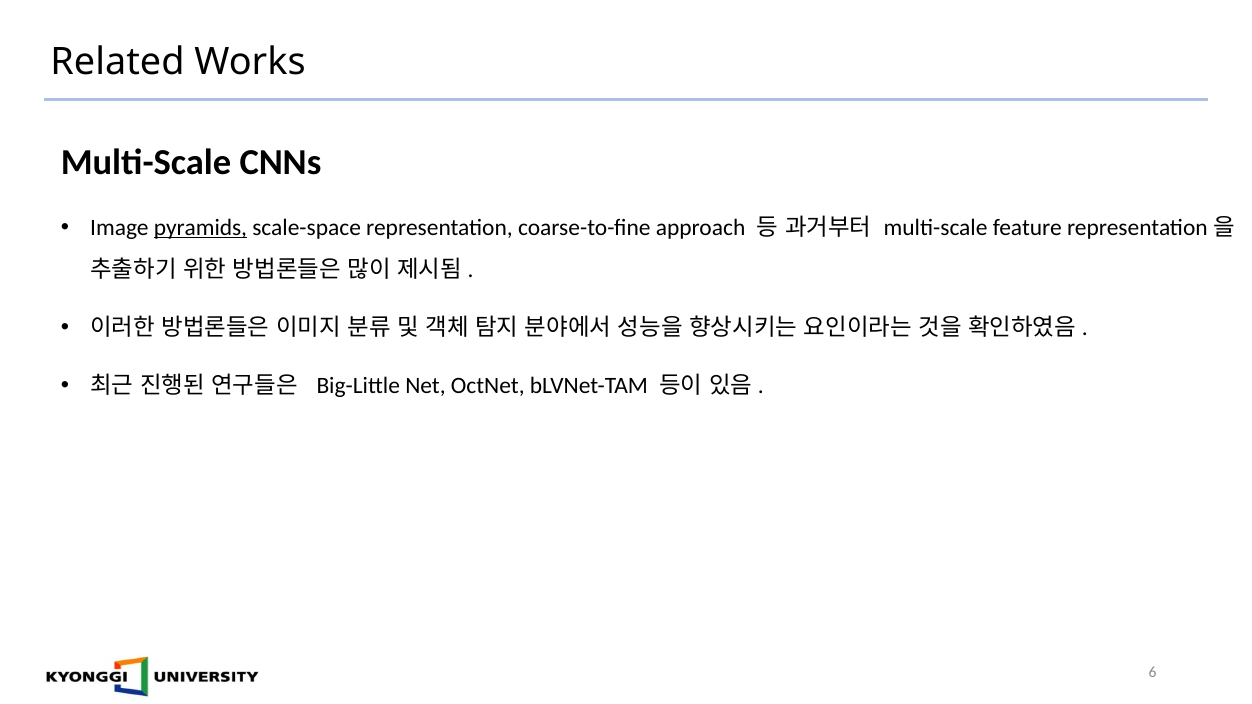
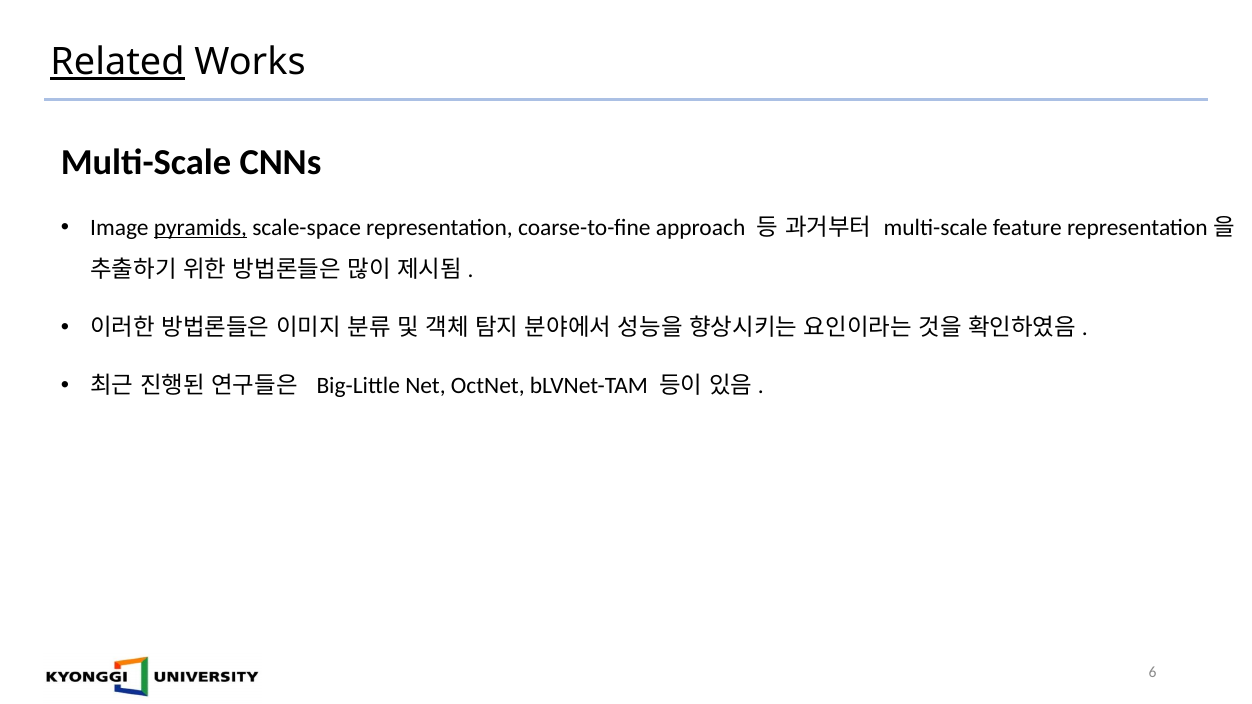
Related underline: none -> present
